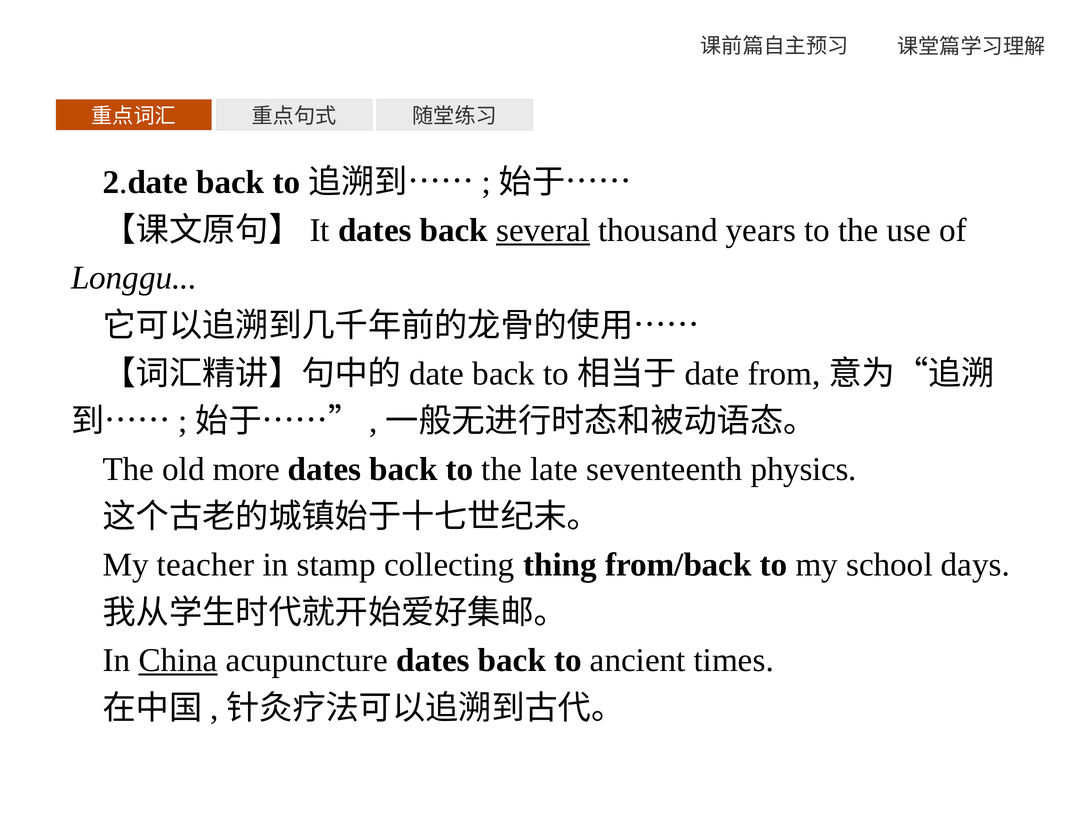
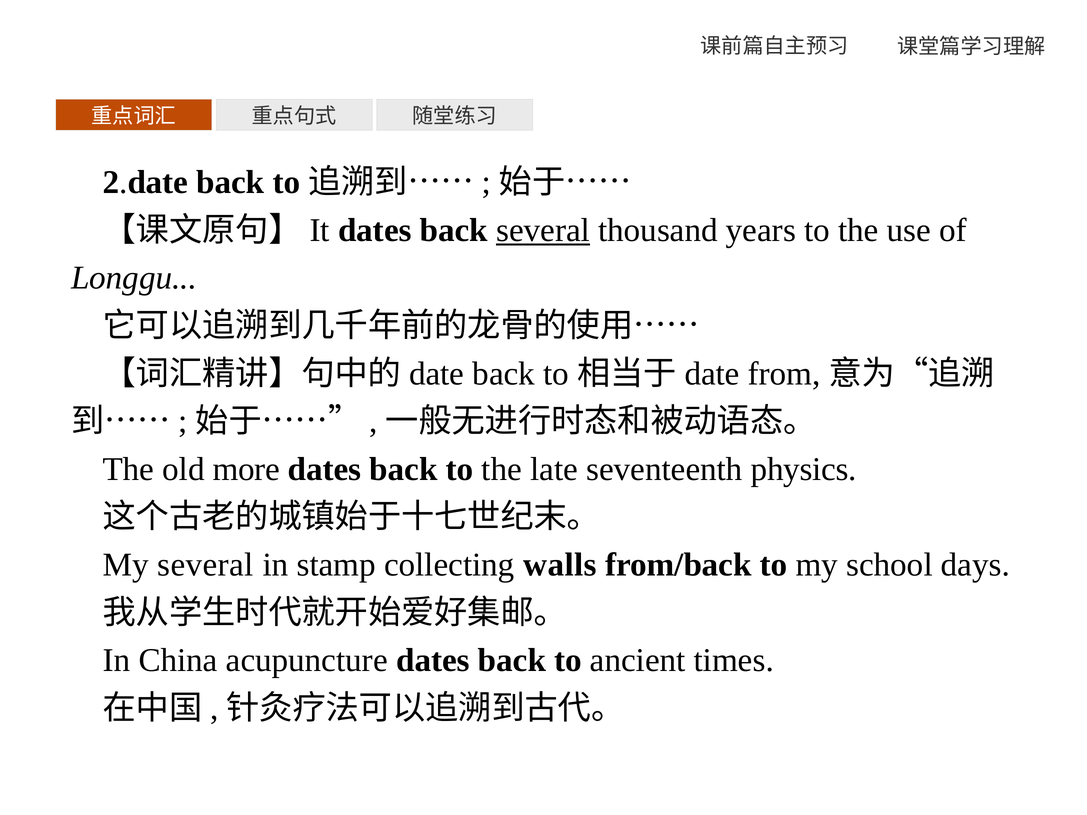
My teacher: teacher -> several
thing: thing -> walls
China underline: present -> none
